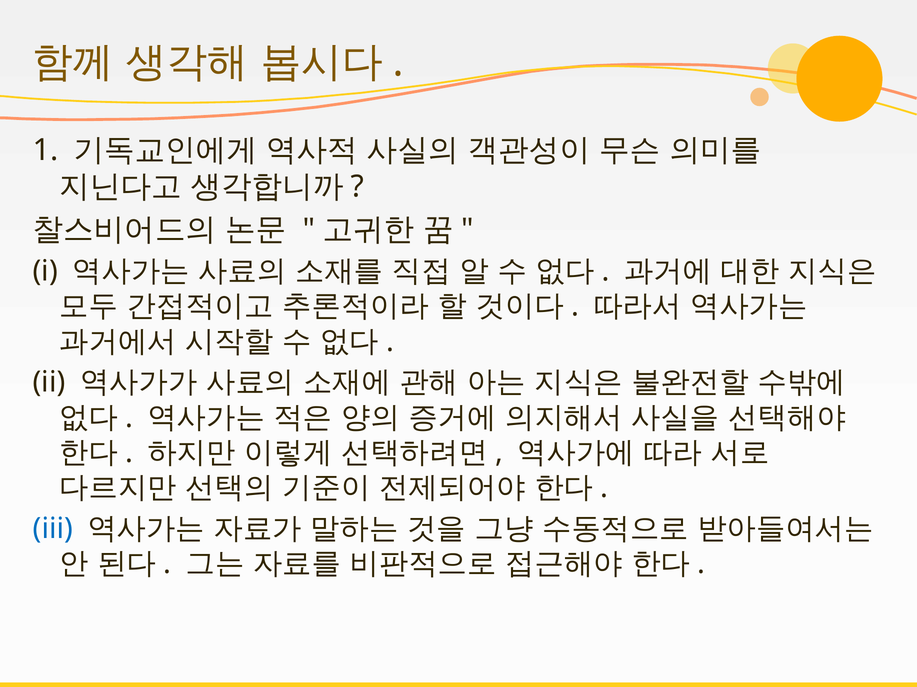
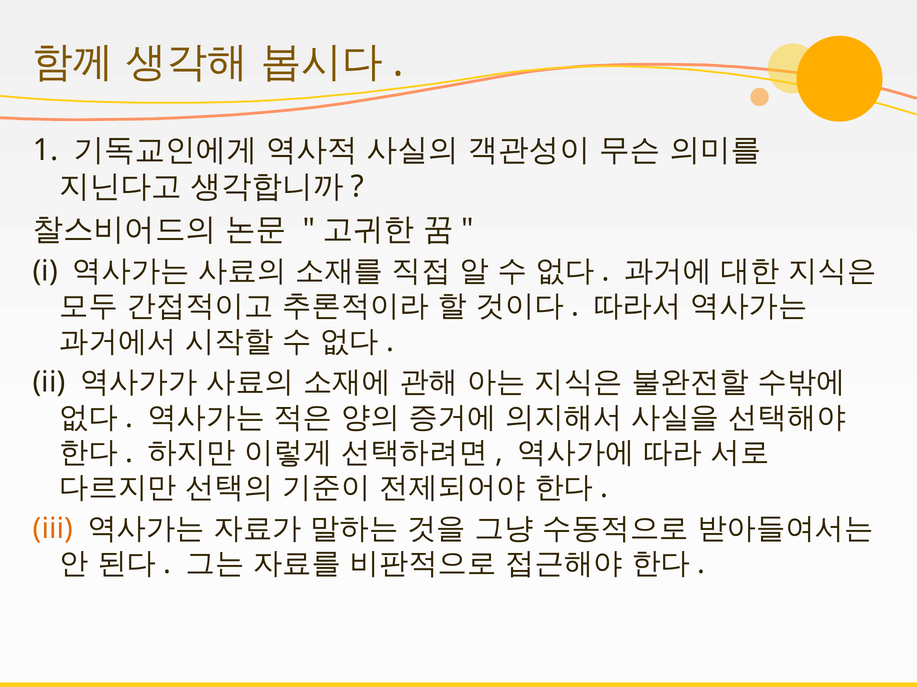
iii colour: blue -> orange
